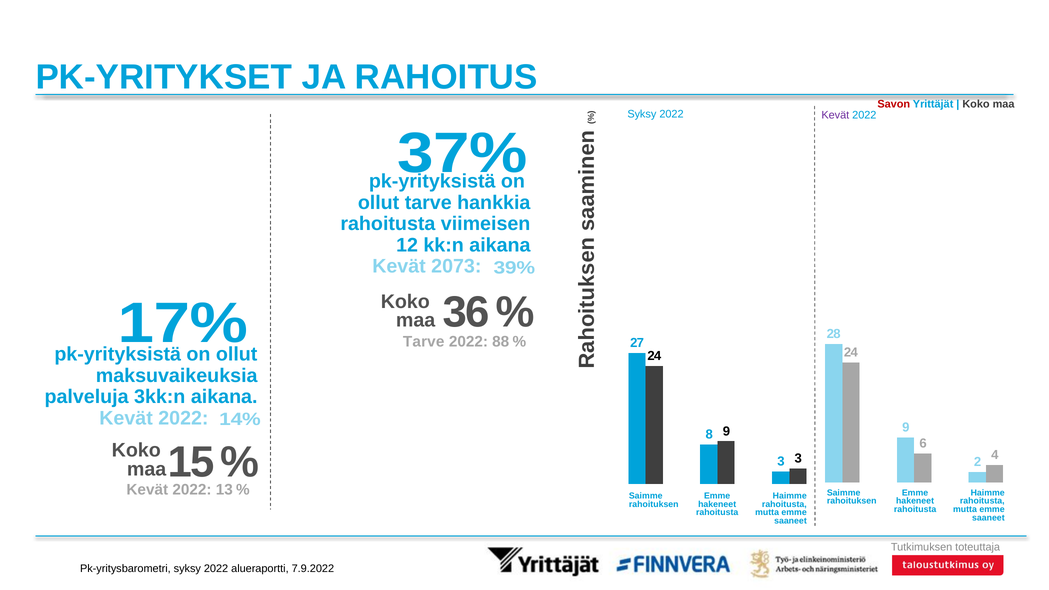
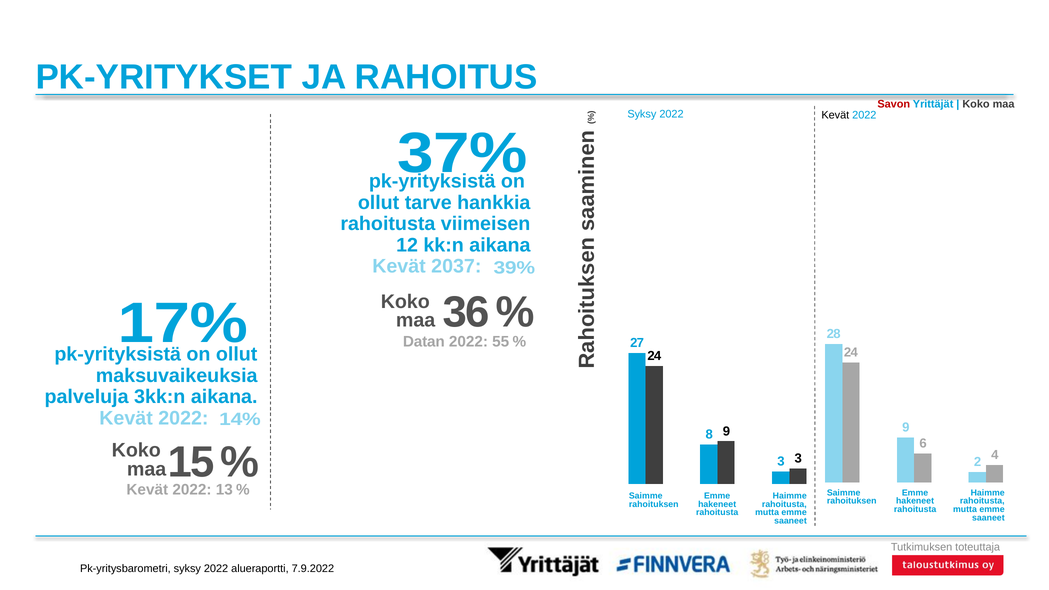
Kevät at (835, 115) colour: purple -> black
2073: 2073 -> 2037
Tarve at (424, 342): Tarve -> Datan
88: 88 -> 55
